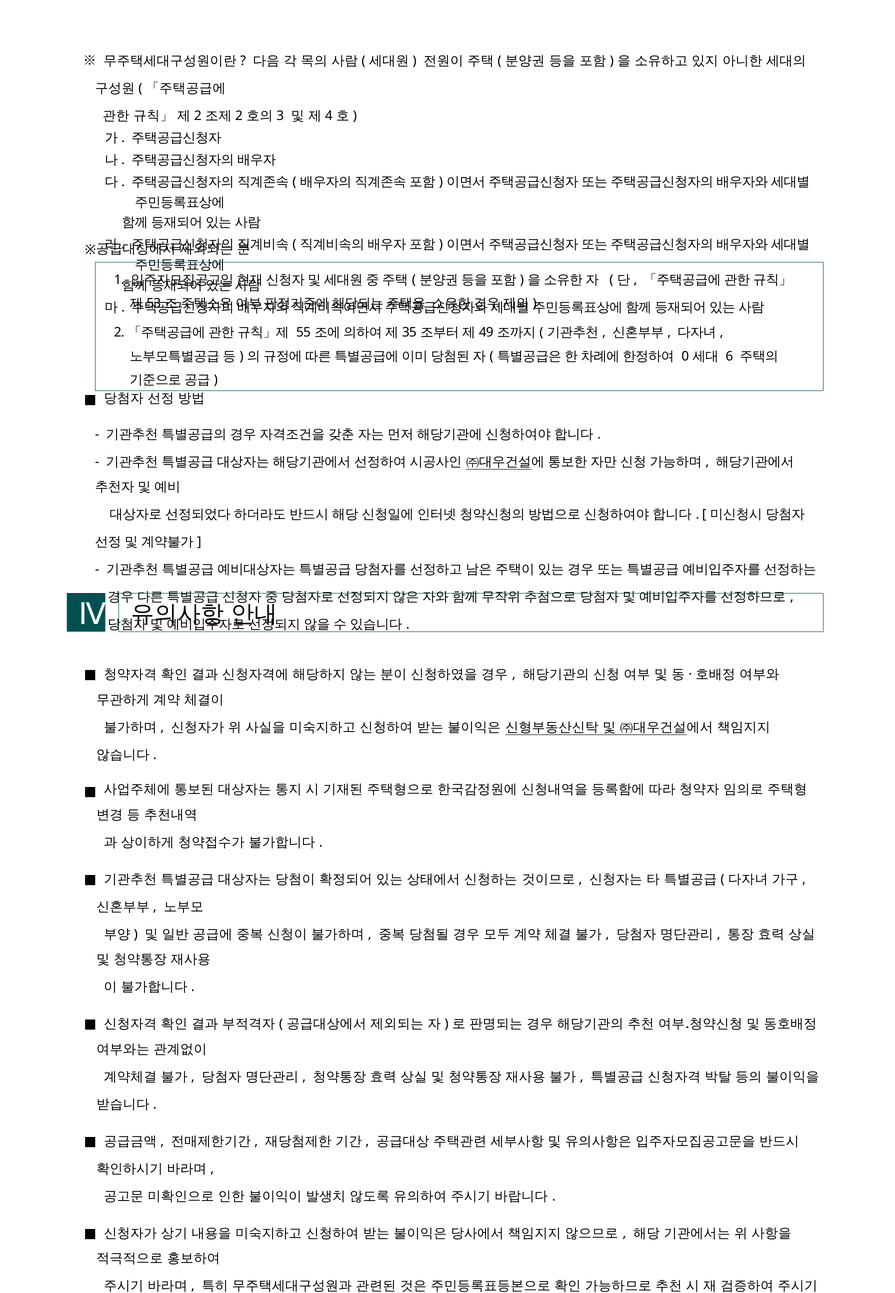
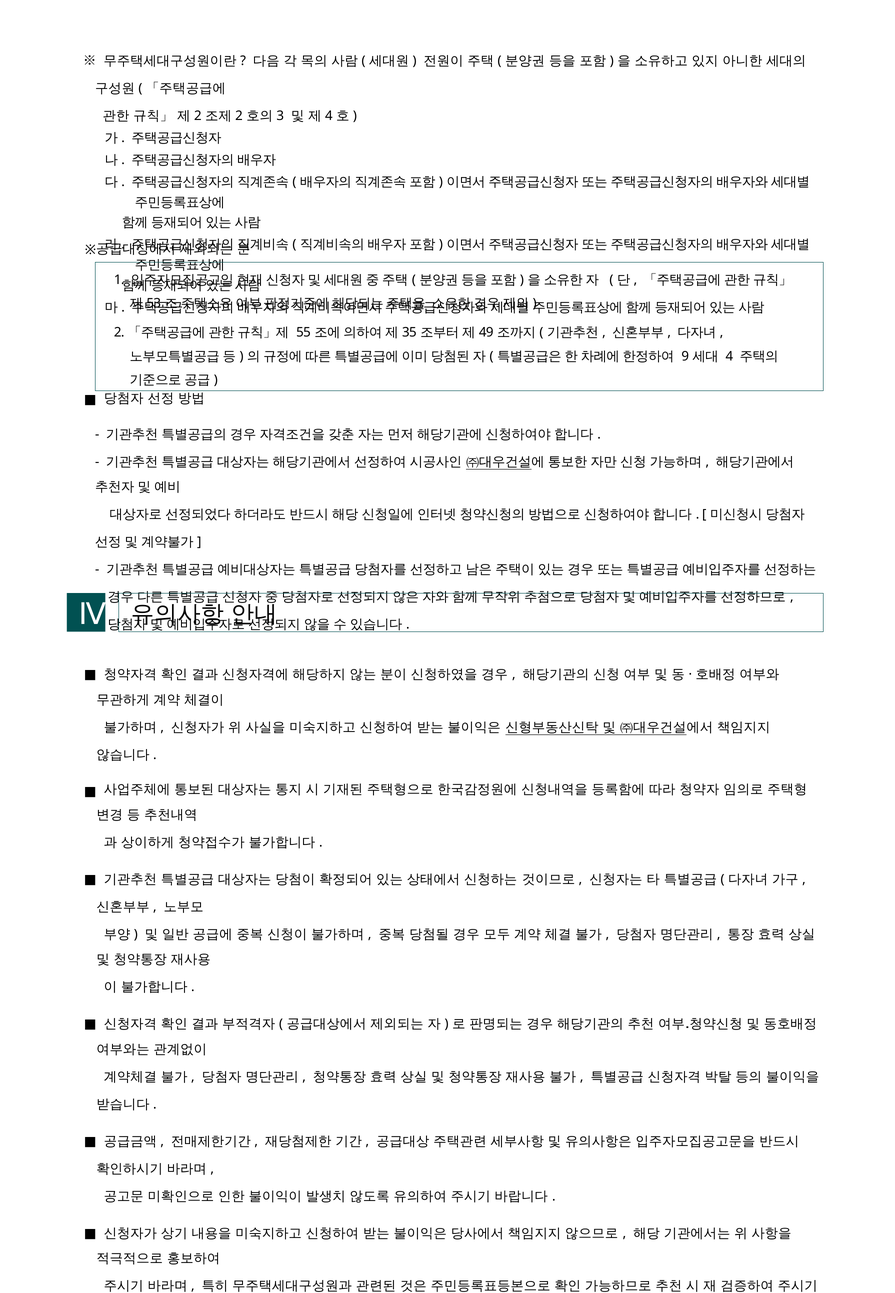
0: 0 -> 9
6 at (729, 356): 6 -> 4
